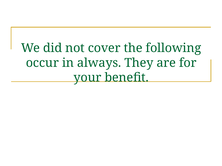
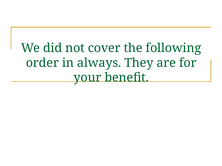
occur: occur -> order
